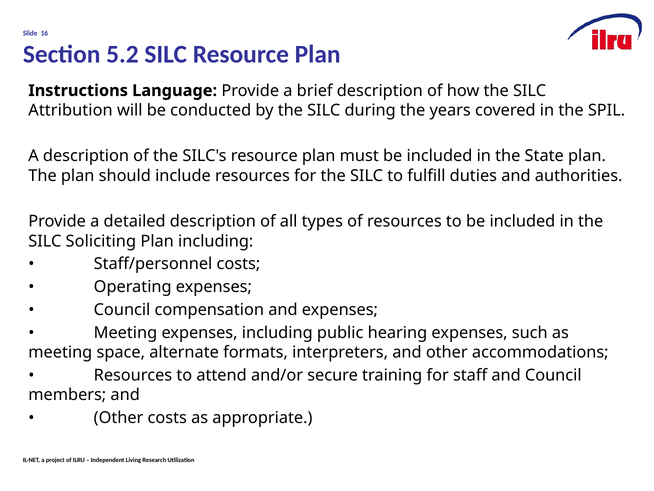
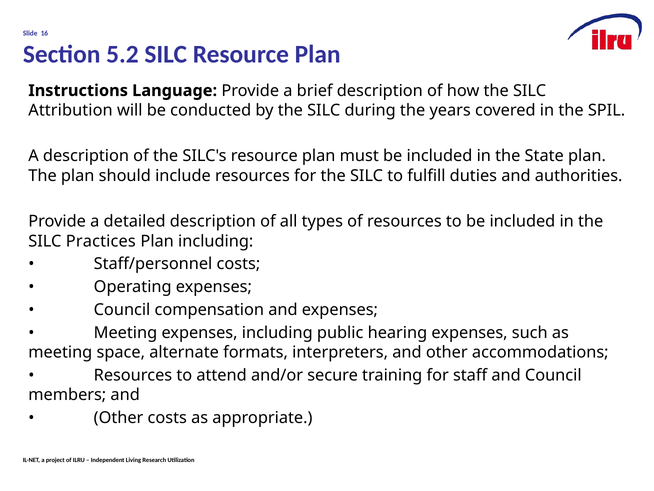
Soliciting: Soliciting -> Practices
